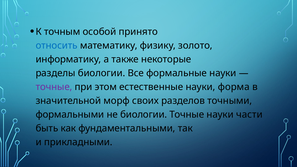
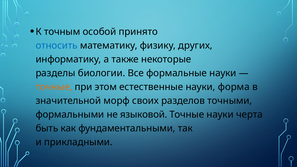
золото: золото -> других
точные at (54, 87) colour: purple -> orange
не биологии: биологии -> языковой
части: части -> черта
